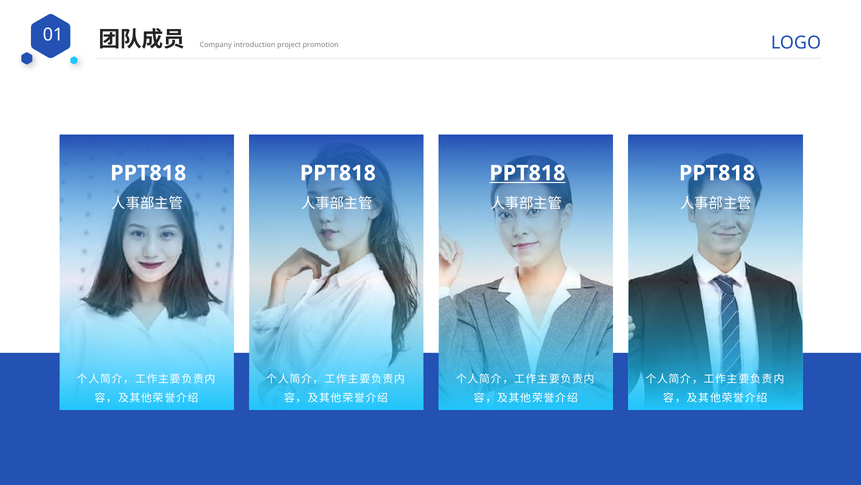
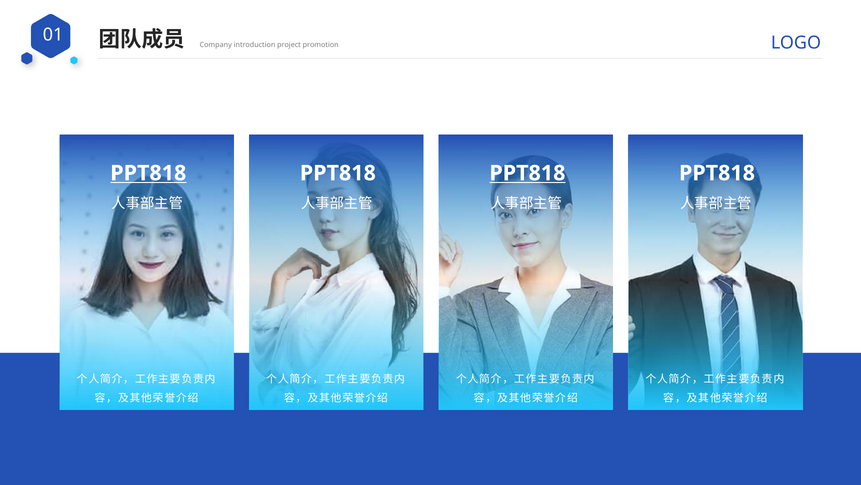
PPT818 at (148, 173) underline: none -> present
